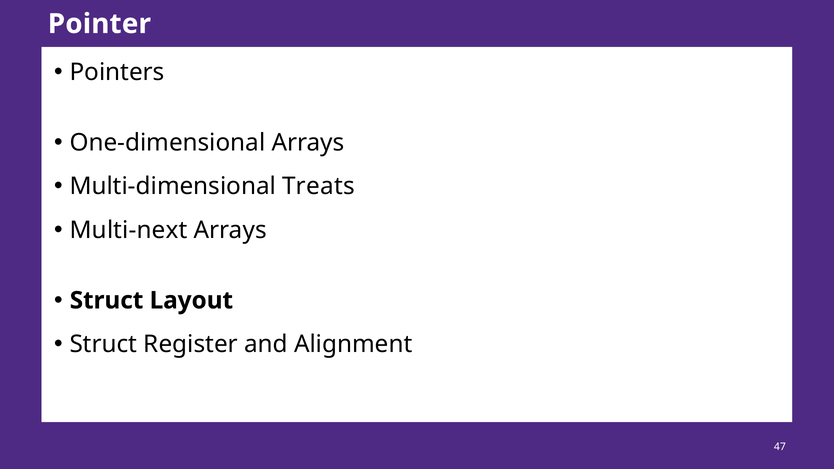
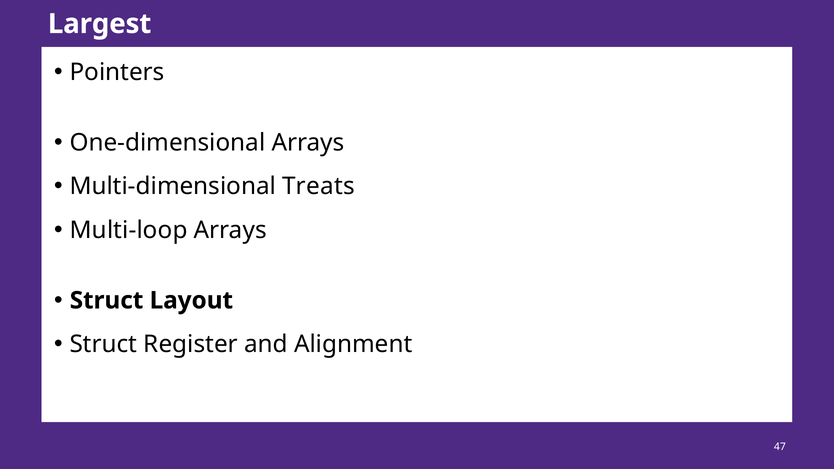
Pointer: Pointer -> Largest
Multi-next: Multi-next -> Multi-loop
